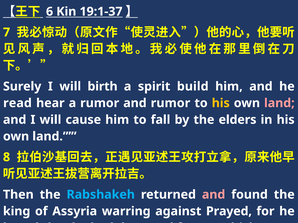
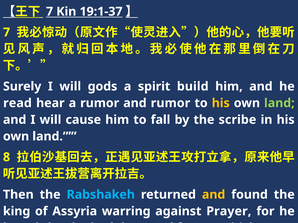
6 at (50, 12): 6 -> 7
birth: birth -> gods
land at (279, 103) colour: pink -> light green
elders: elders -> scribe
and at (214, 195) colour: pink -> yellow
Prayed: Prayed -> Prayer
